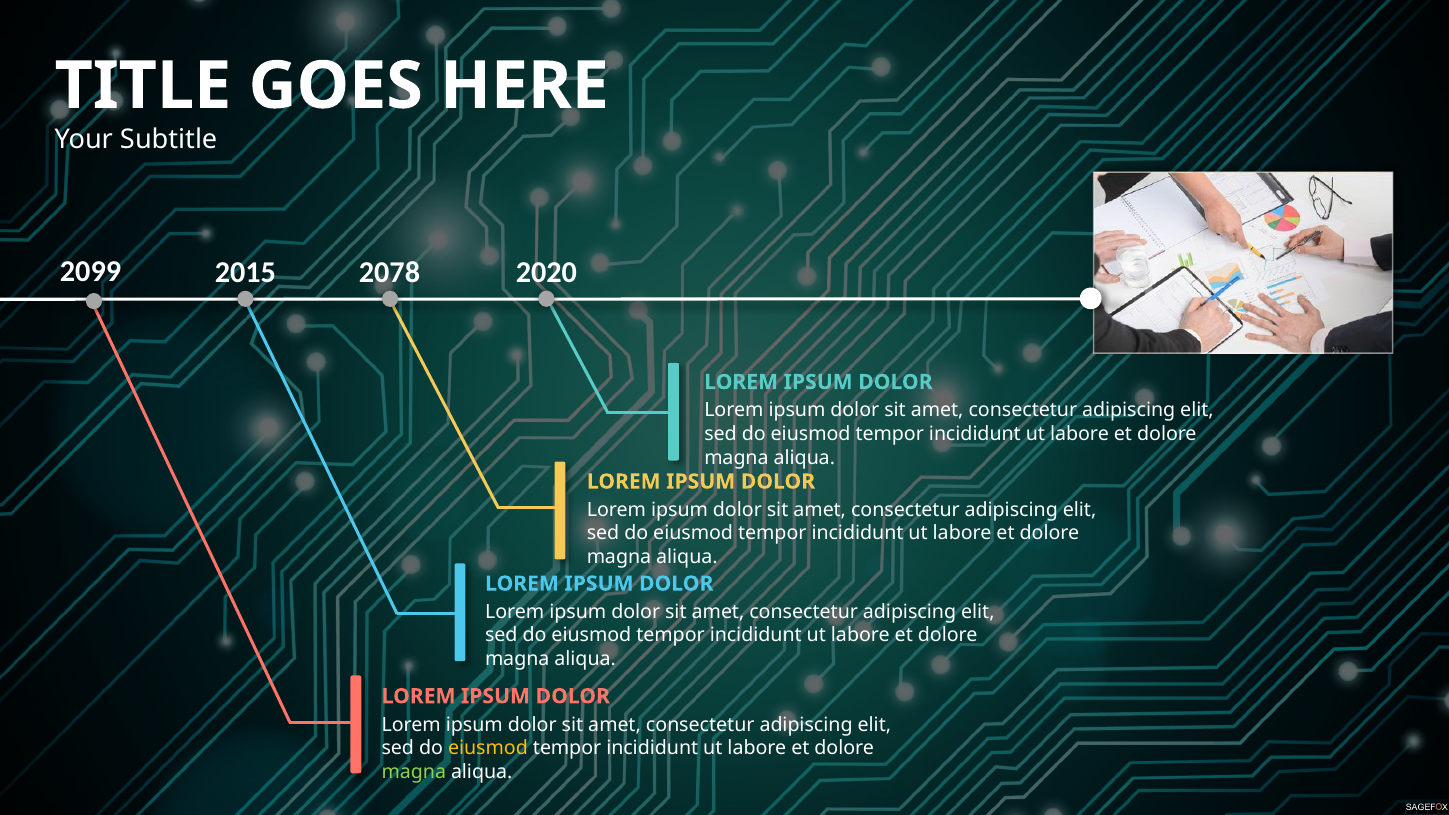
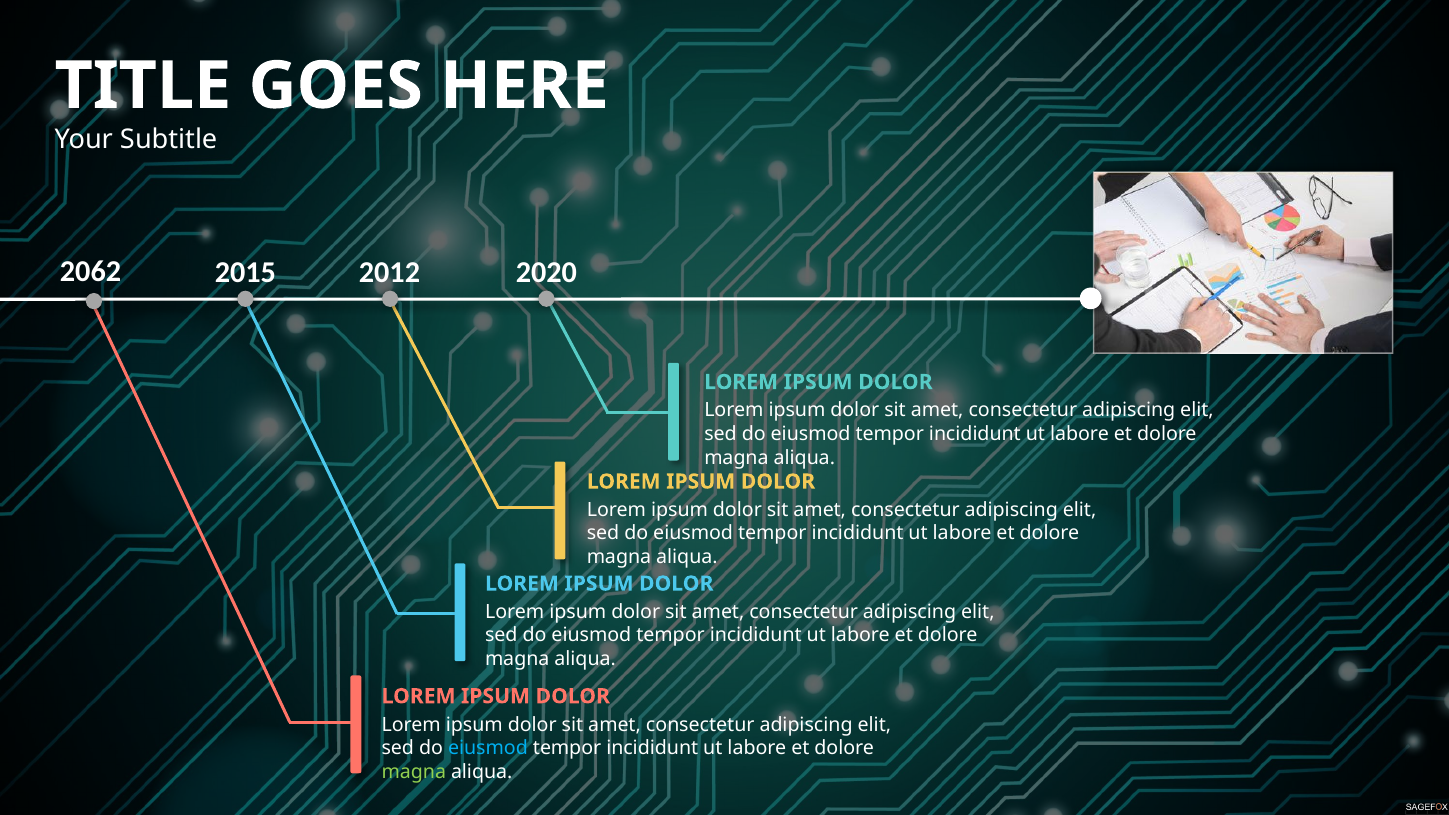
2099: 2099 -> 2062
2078: 2078 -> 2012
eiusmod at (488, 748) colour: yellow -> light blue
